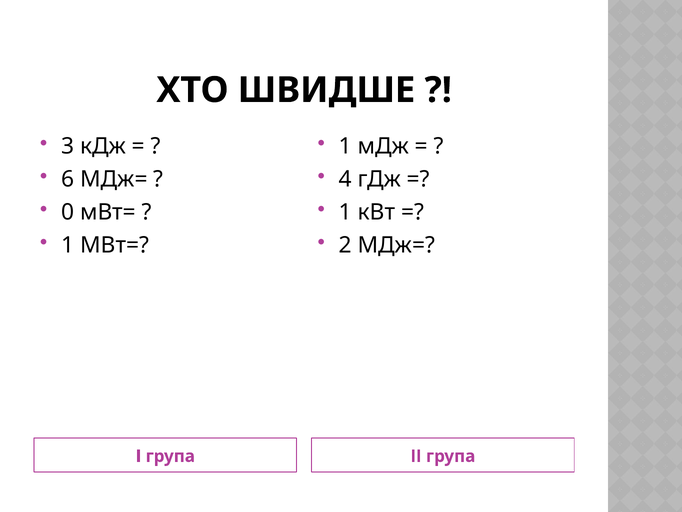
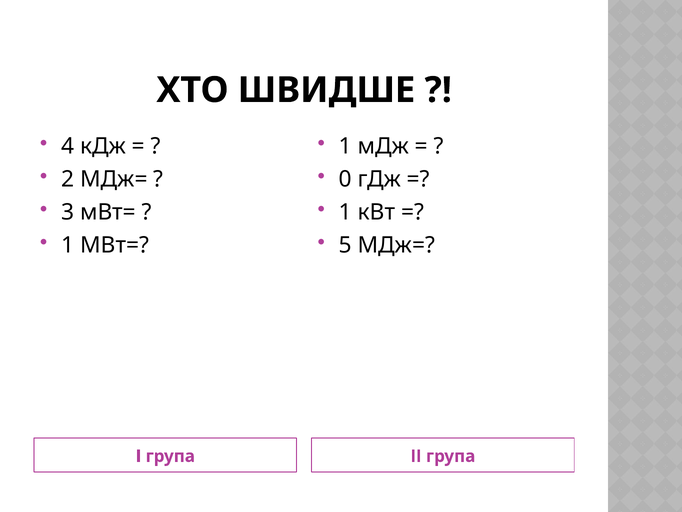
3: 3 -> 4
6: 6 -> 2
4: 4 -> 0
0: 0 -> 3
2: 2 -> 5
